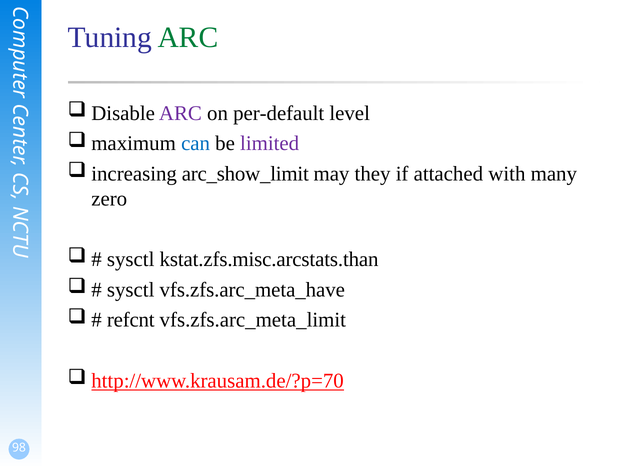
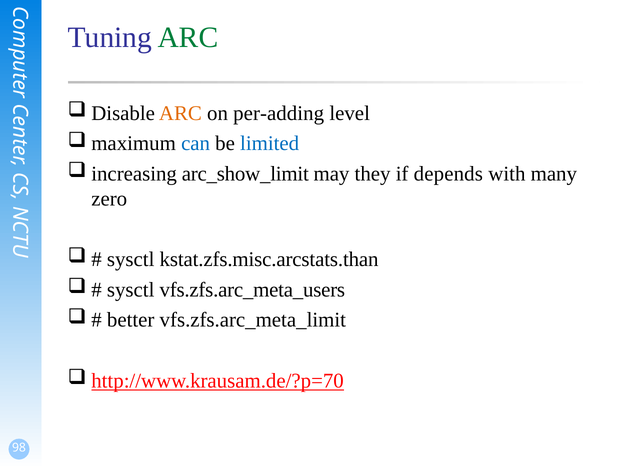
ARC at (180, 113) colour: purple -> orange
per-default: per-default -> per-adding
limited colour: purple -> blue
attached: attached -> depends
vfs.zfs.arc_meta_have: vfs.zfs.arc_meta_have -> vfs.zfs.arc_meta_users
refcnt: refcnt -> better
